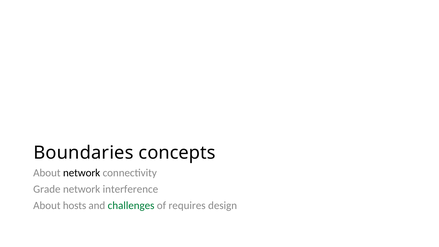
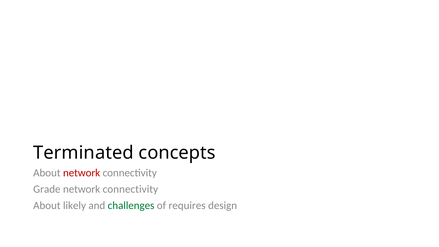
Boundaries: Boundaries -> Terminated
network at (82, 173) colour: black -> red
interference at (130, 189): interference -> connectivity
hosts: hosts -> likely
